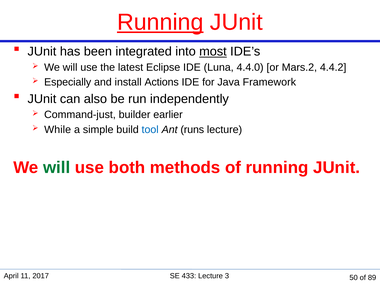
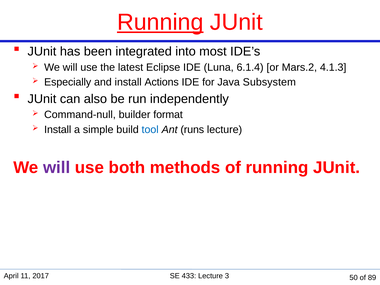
most underline: present -> none
4.4.0: 4.4.0 -> 6.1.4
4.4.2: 4.4.2 -> 4.1.3
Framework: Framework -> Subsystem
Command-just: Command-just -> Command-null
earlier: earlier -> format
While at (58, 130): While -> Install
will at (57, 168) colour: green -> purple
